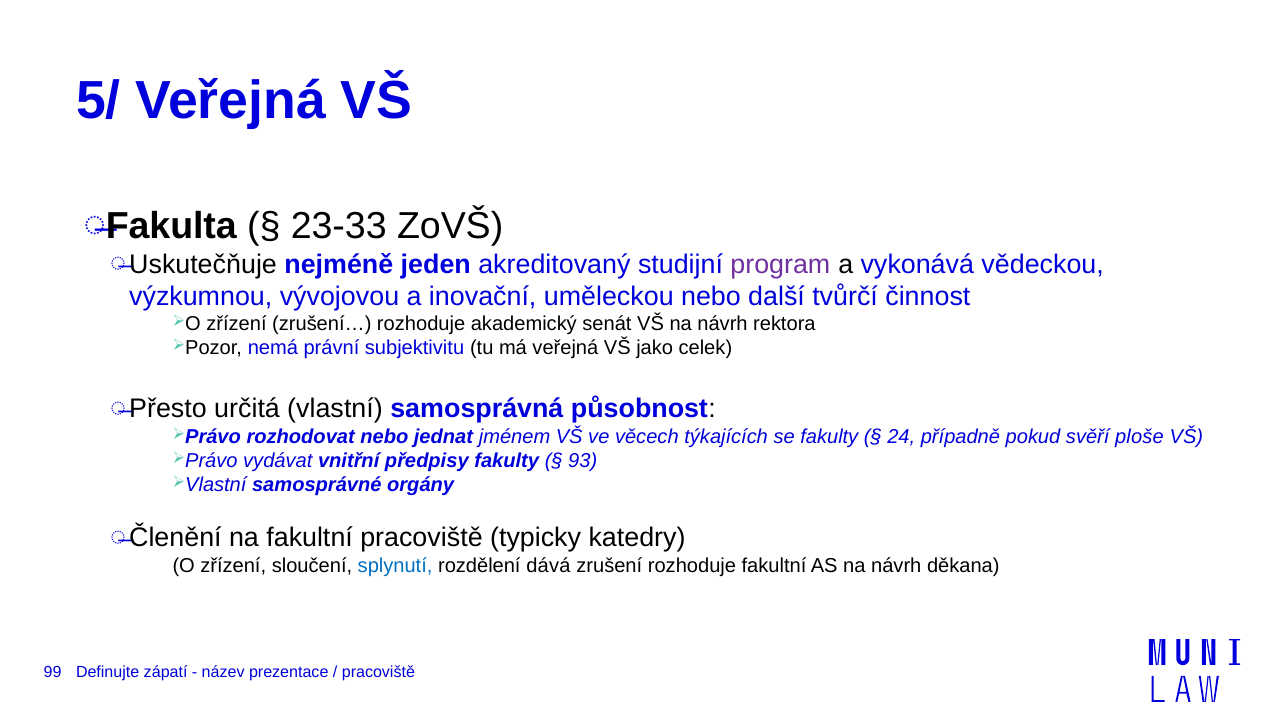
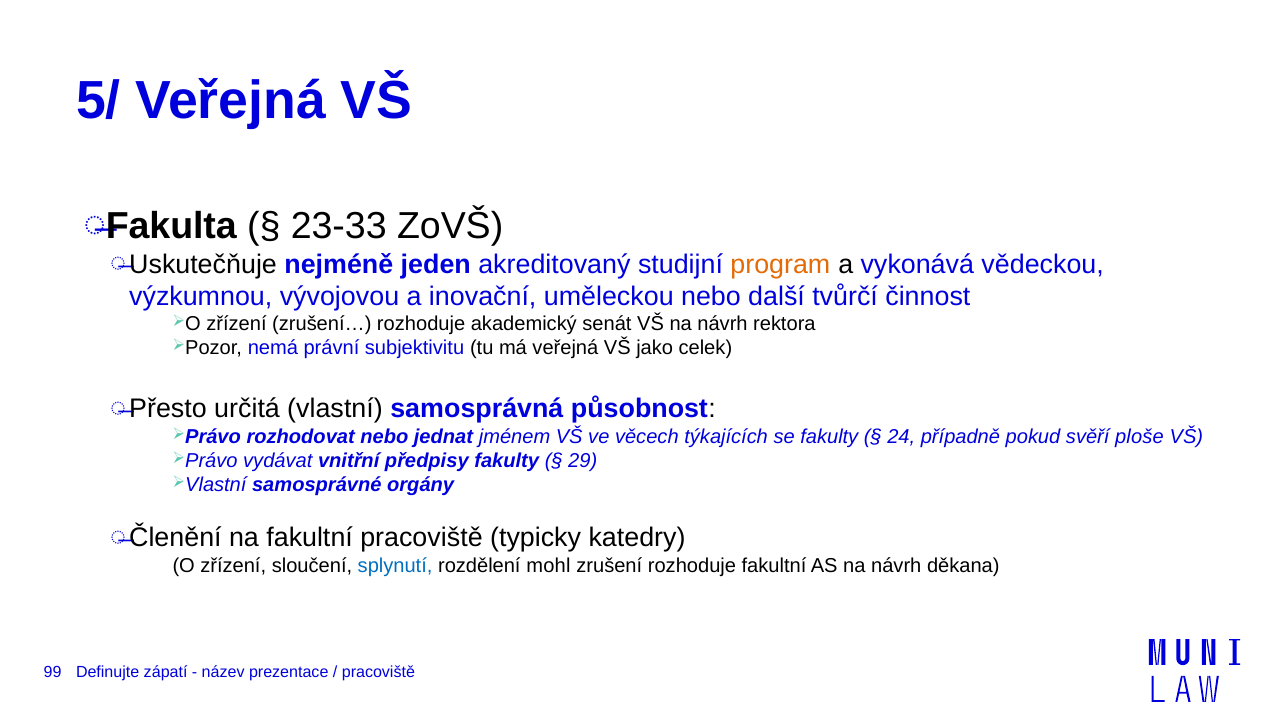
program colour: purple -> orange
93: 93 -> 29
dává: dává -> mohl
